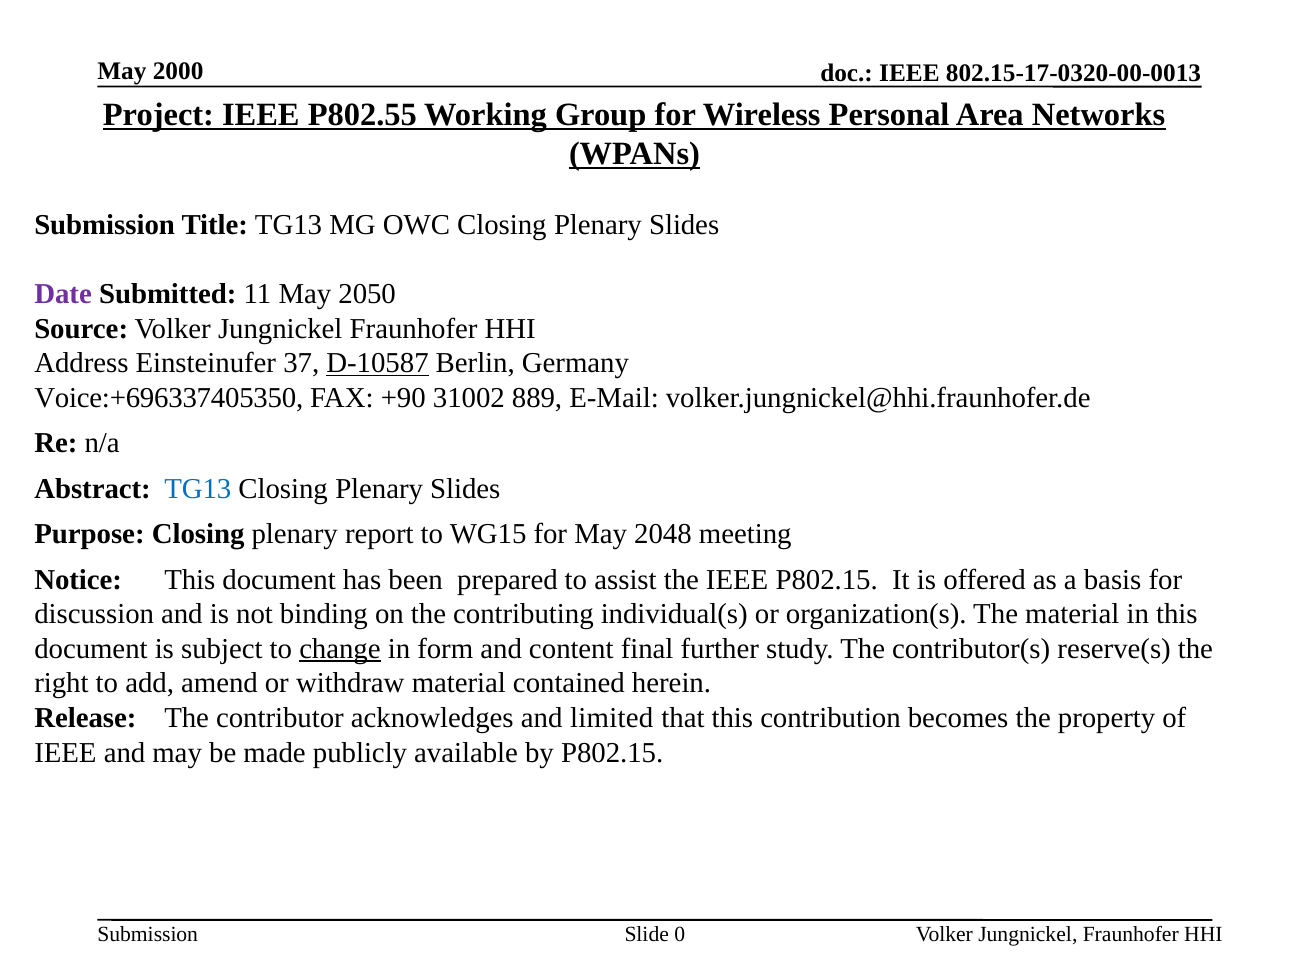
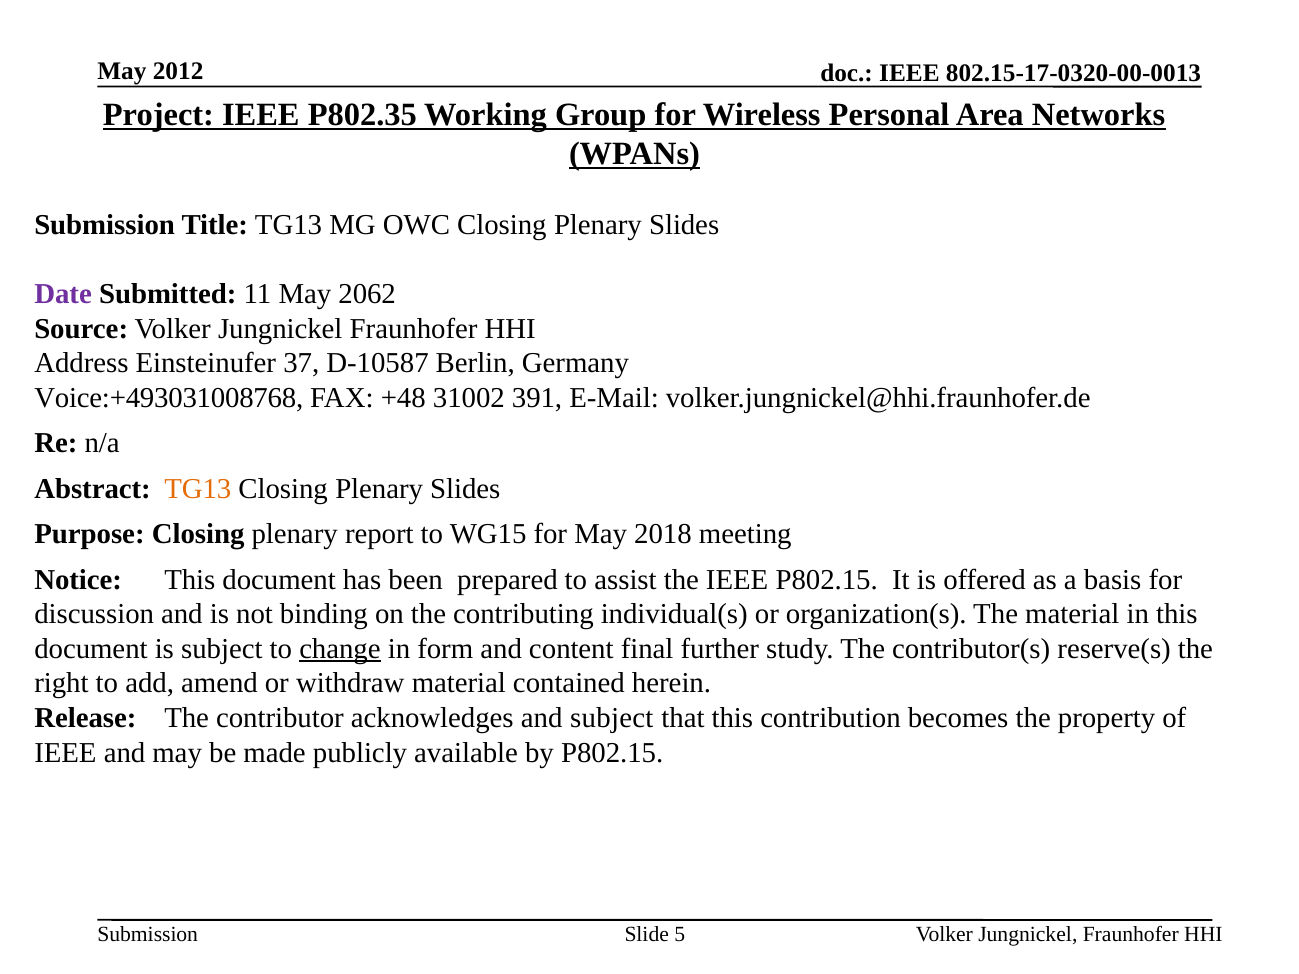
2000: 2000 -> 2012
P802.55: P802.55 -> P802.35
2050: 2050 -> 2062
D-10587 underline: present -> none
Voice:+696337405350: Voice:+696337405350 -> Voice:+493031008768
+90: +90 -> +48
889: 889 -> 391
TG13 at (198, 489) colour: blue -> orange
2048: 2048 -> 2018
and limited: limited -> subject
0: 0 -> 5
